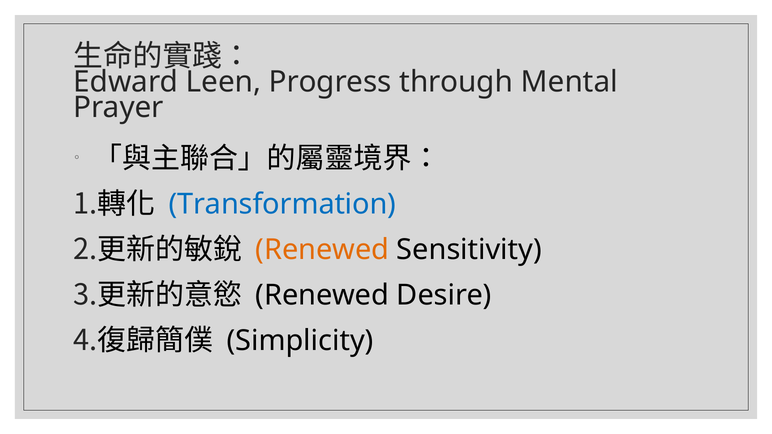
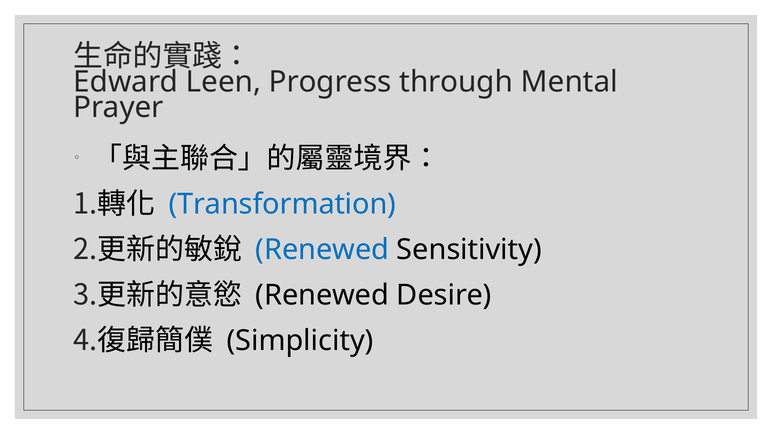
Renewed at (322, 250) colour: orange -> blue
